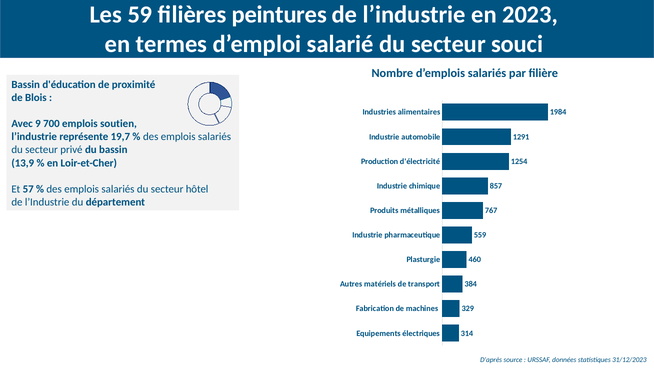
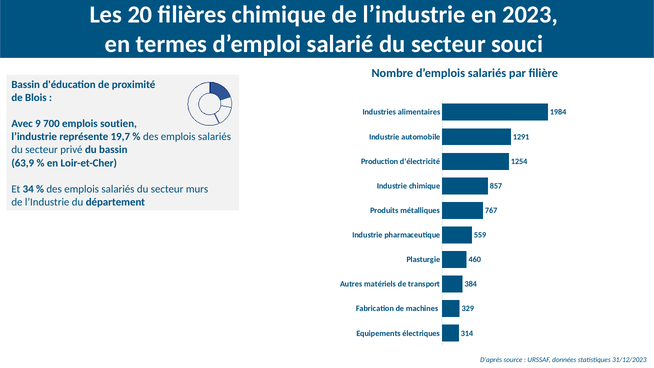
59: 59 -> 20
filières peintures: peintures -> chimique
13,9: 13,9 -> 63,9
57: 57 -> 34
hôtel: hôtel -> murs
